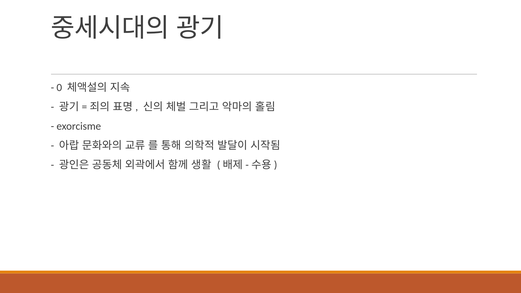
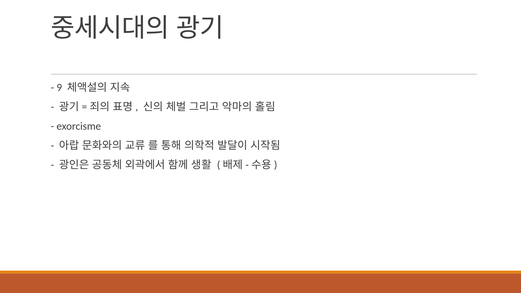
0: 0 -> 9
